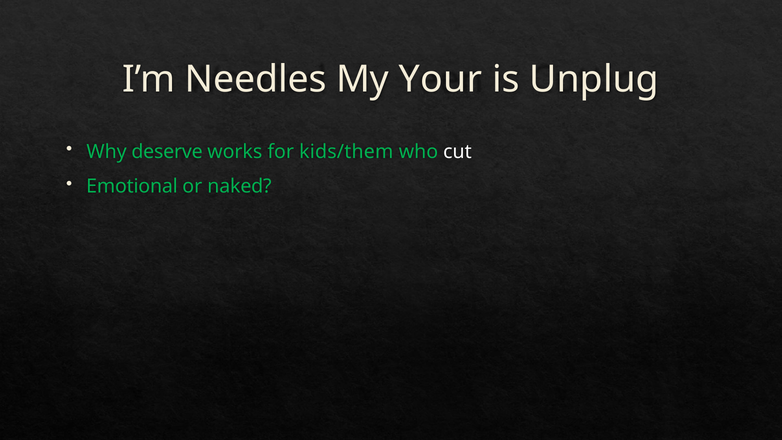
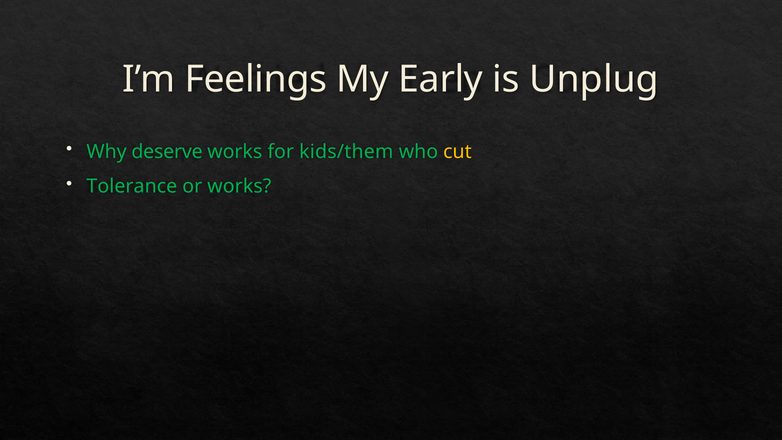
Needles: Needles -> Feelings
Your: Your -> Early
cut colour: white -> yellow
Emotional: Emotional -> Tolerance
or naked: naked -> works
